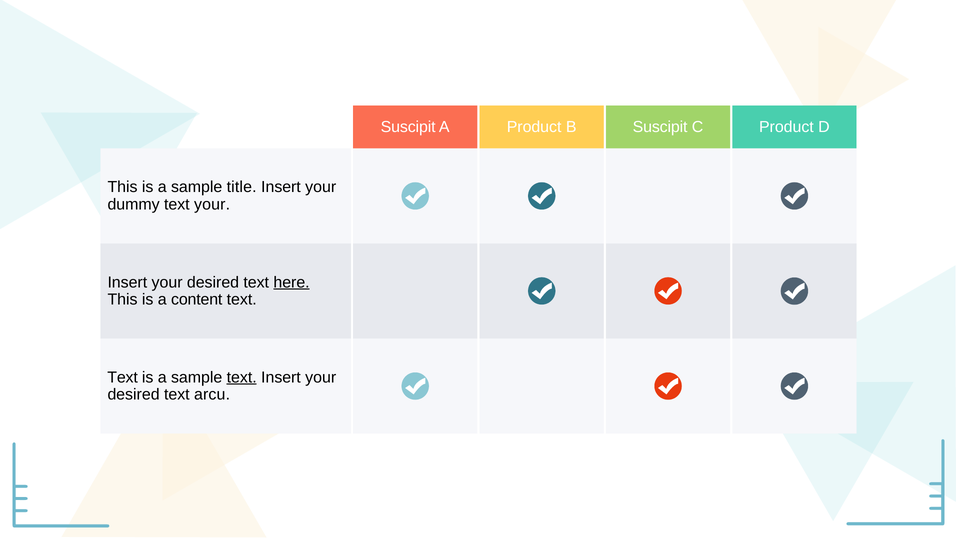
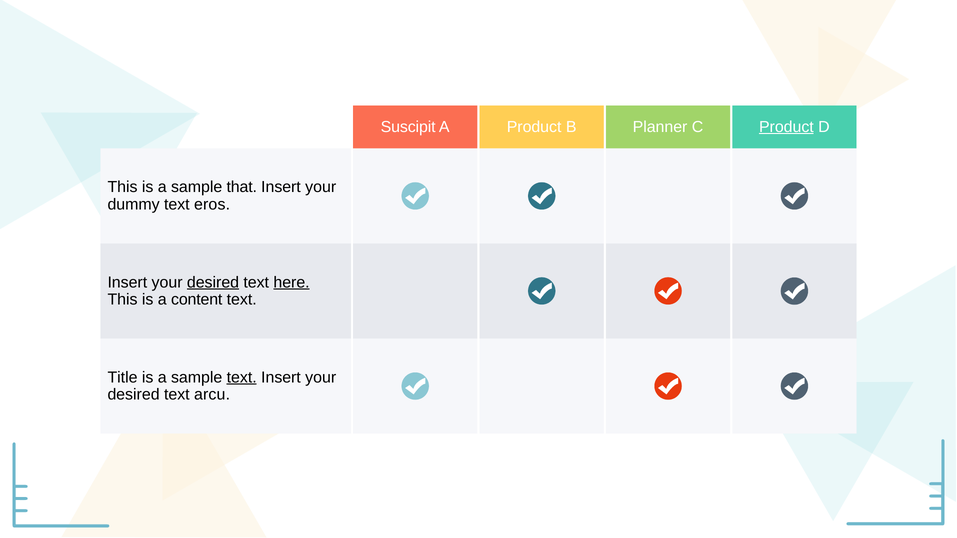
B Suscipit: Suscipit -> Planner
Product at (786, 127) underline: none -> present
title: title -> that
text your: your -> eros
desired at (213, 282) underline: none -> present
Text at (123, 378): Text -> Title
